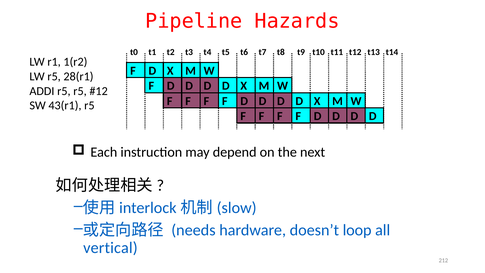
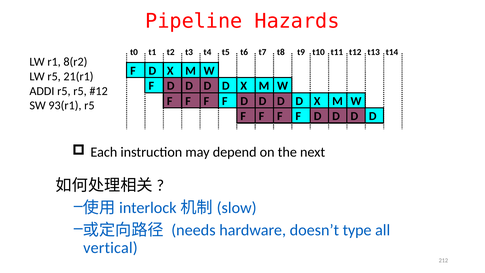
1(r2: 1(r2 -> 8(r2
28(r1: 28(r1 -> 21(r1
43(r1: 43(r1 -> 93(r1
loop: loop -> type
